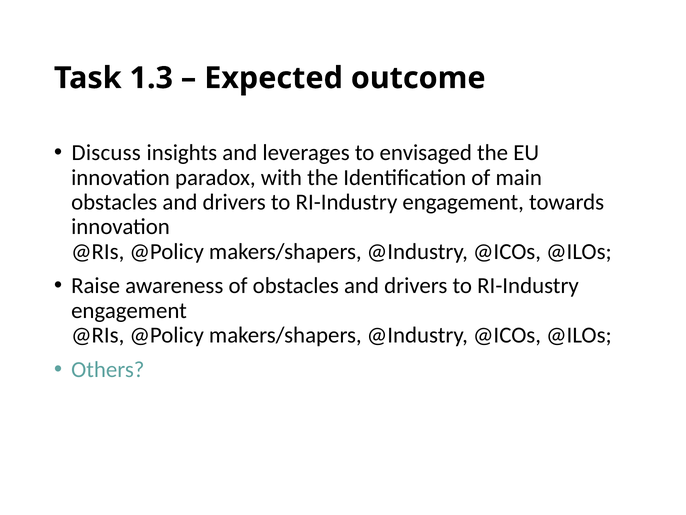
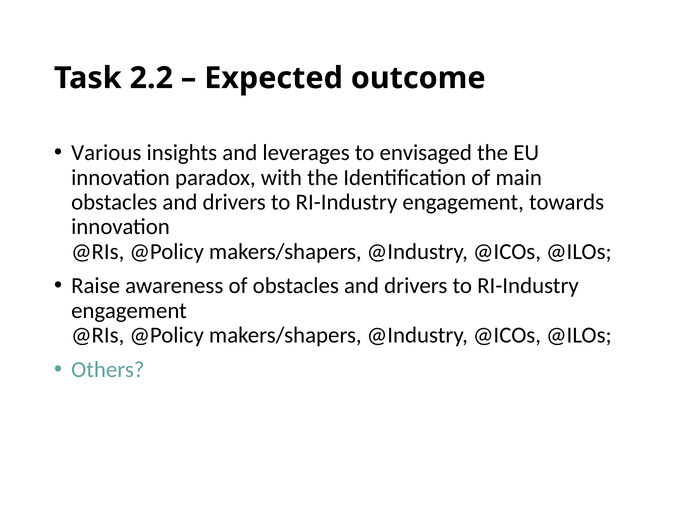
1.3: 1.3 -> 2.2
Discuss: Discuss -> Various
